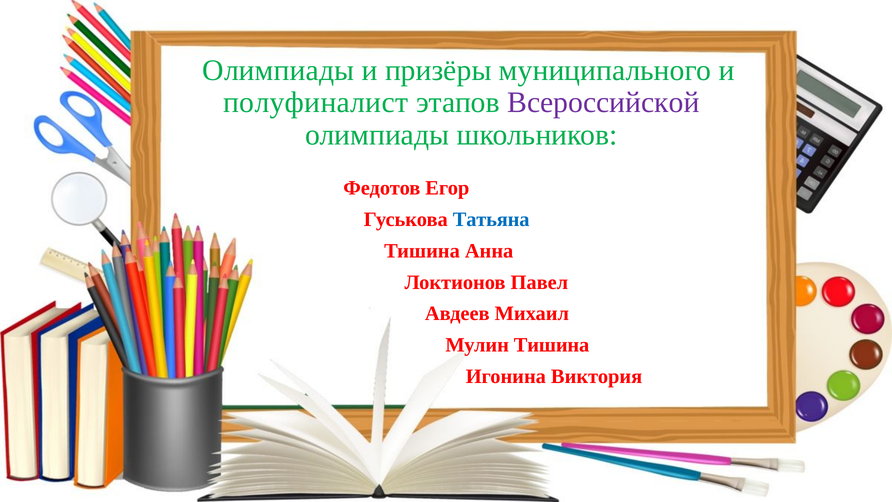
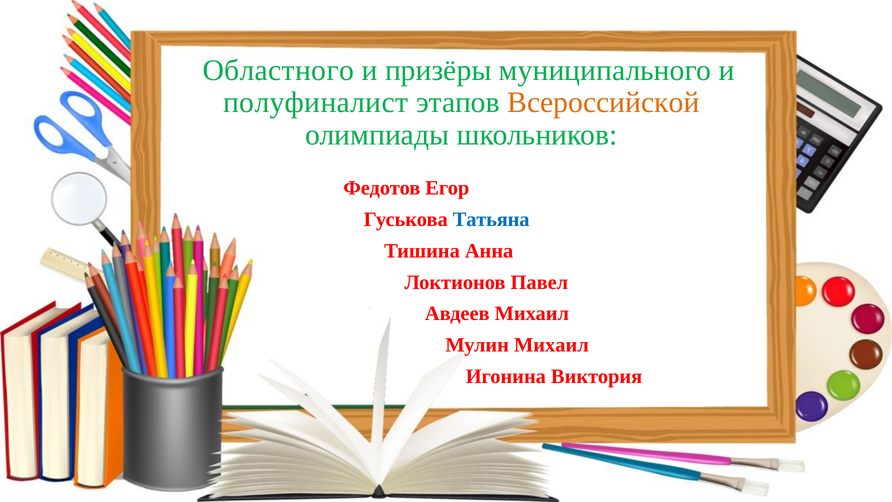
Олимпиады at (278, 70): Олимпиады -> Областного
Всероссийской colour: purple -> orange
Мулин Тишина: Тишина -> Михаил
